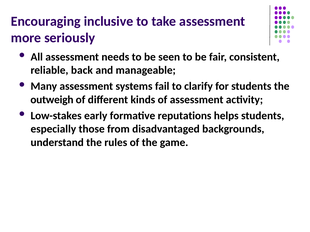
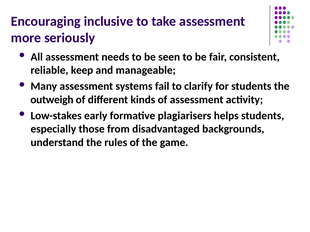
back: back -> keep
reputations: reputations -> plagiarisers
